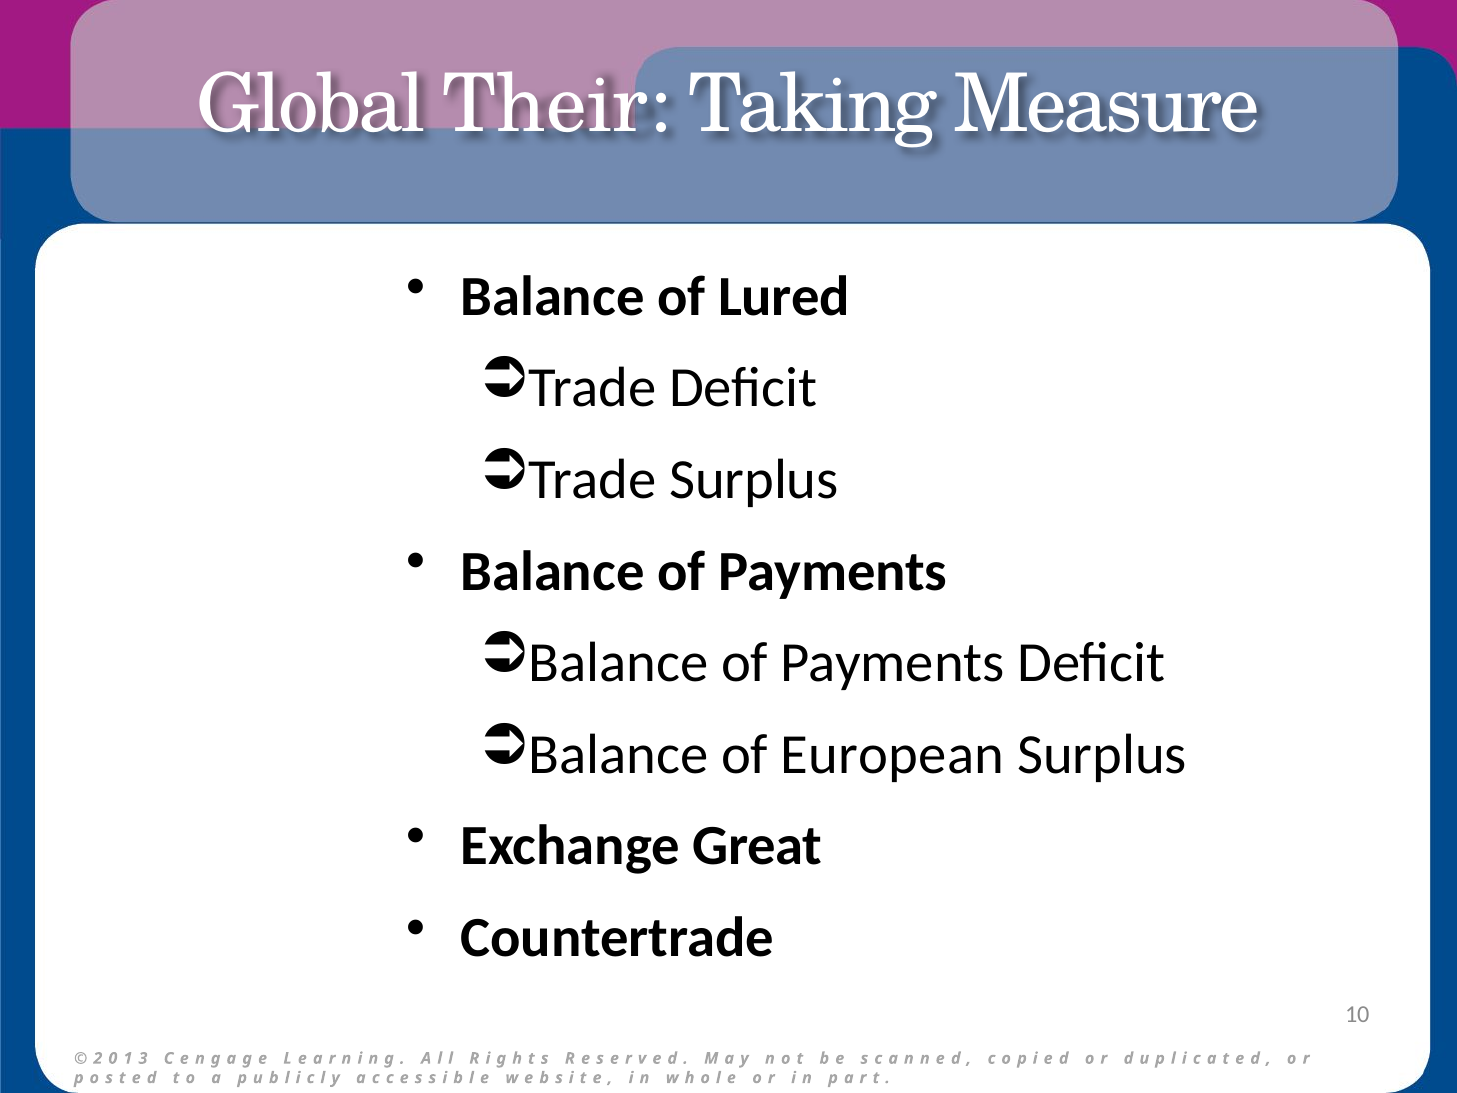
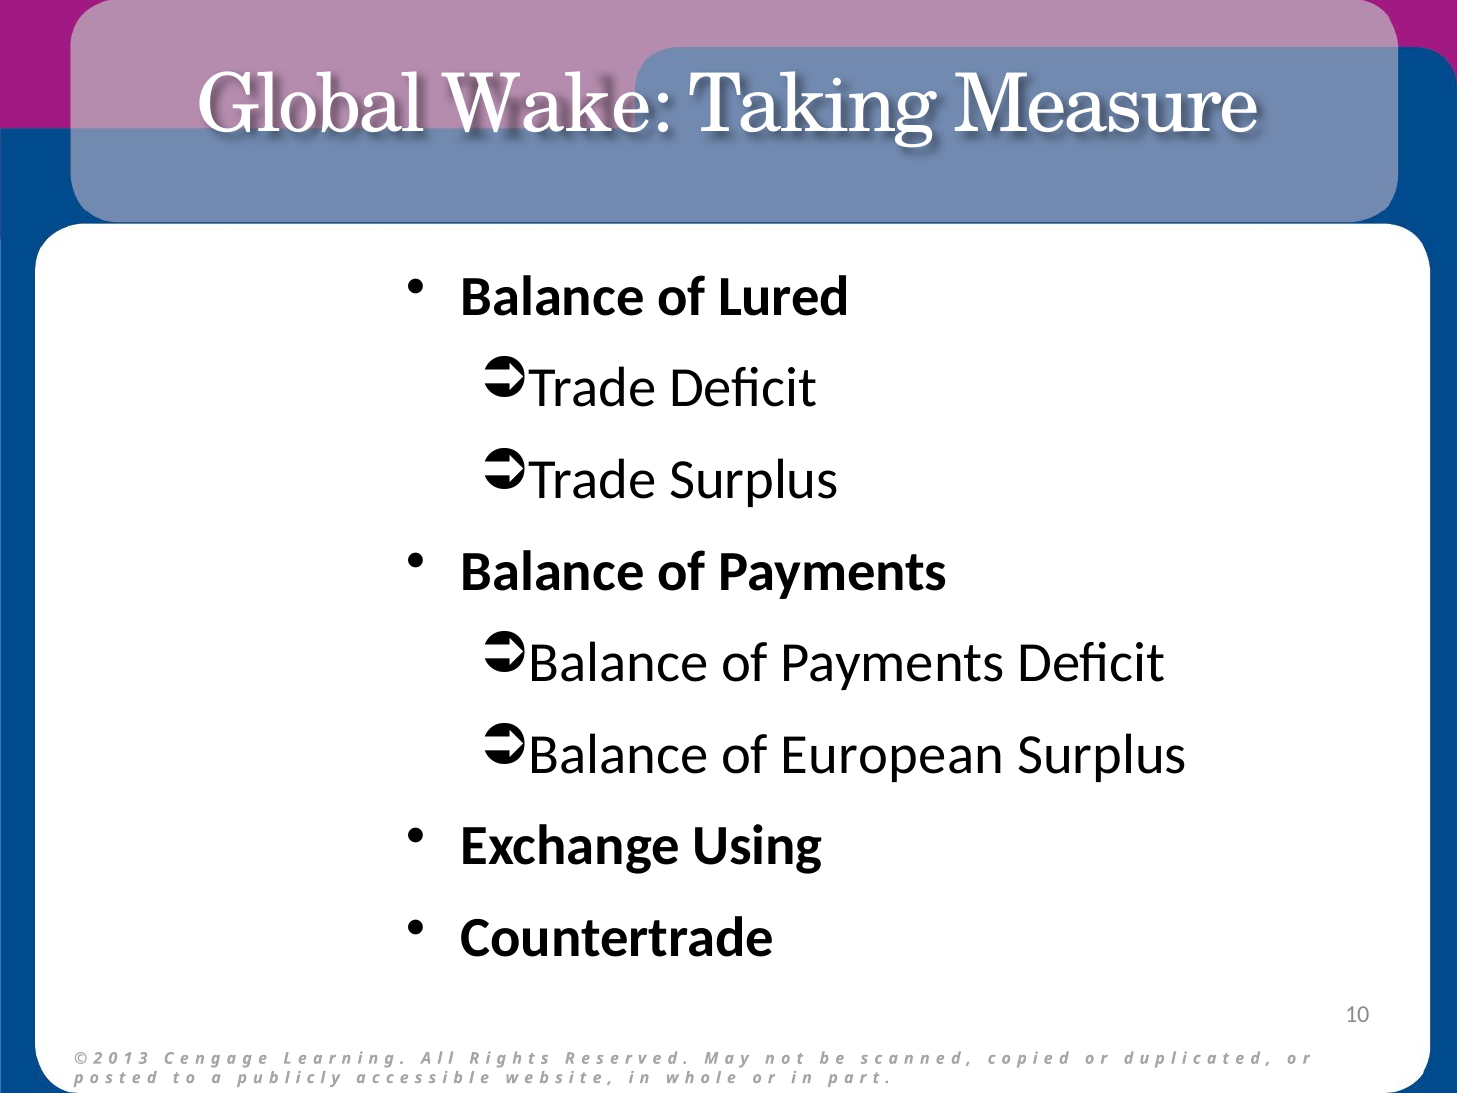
Their: Their -> Wake
Great: Great -> Using
